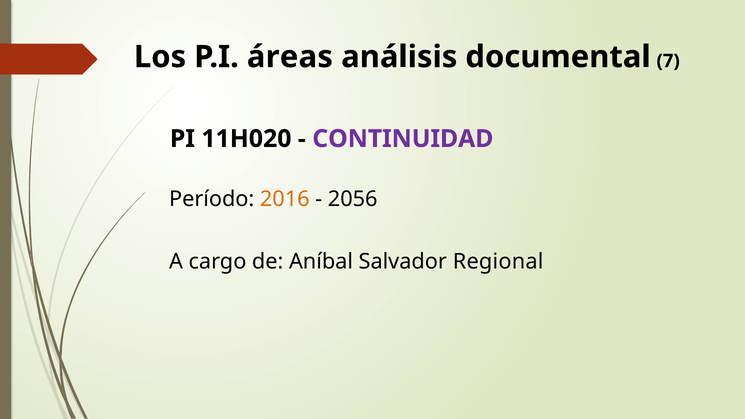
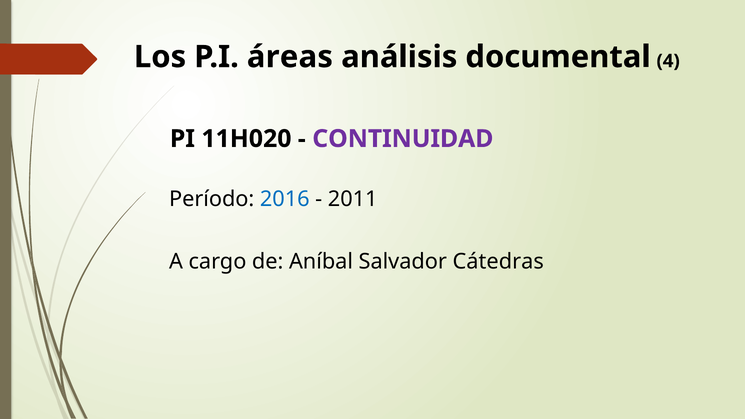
7: 7 -> 4
2016 colour: orange -> blue
2056: 2056 -> 2011
Regional: Regional -> Cátedras
